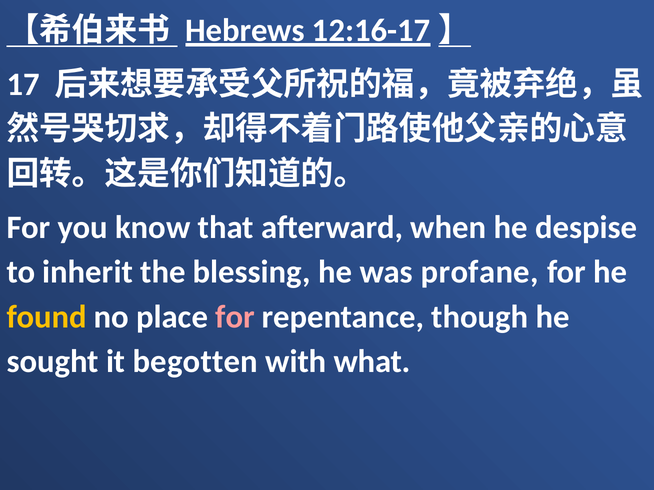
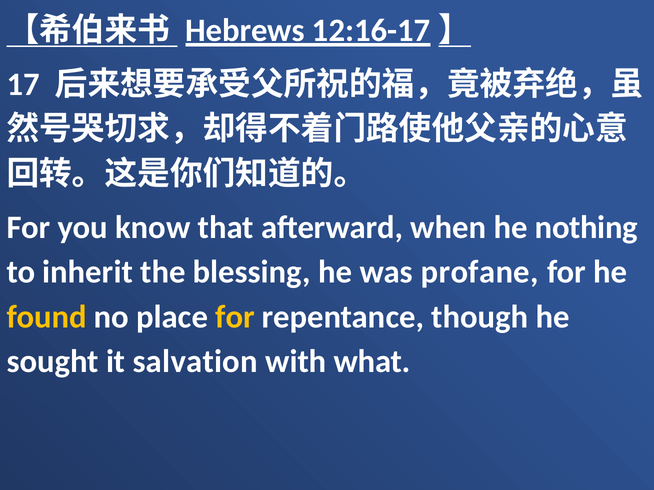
despise: despise -> nothing
for at (235, 317) colour: pink -> yellow
begotten: begotten -> salvation
